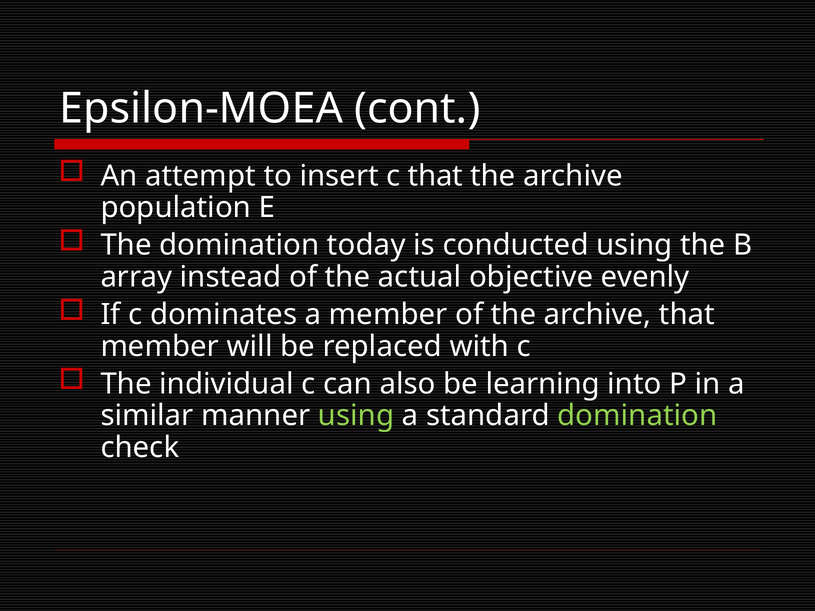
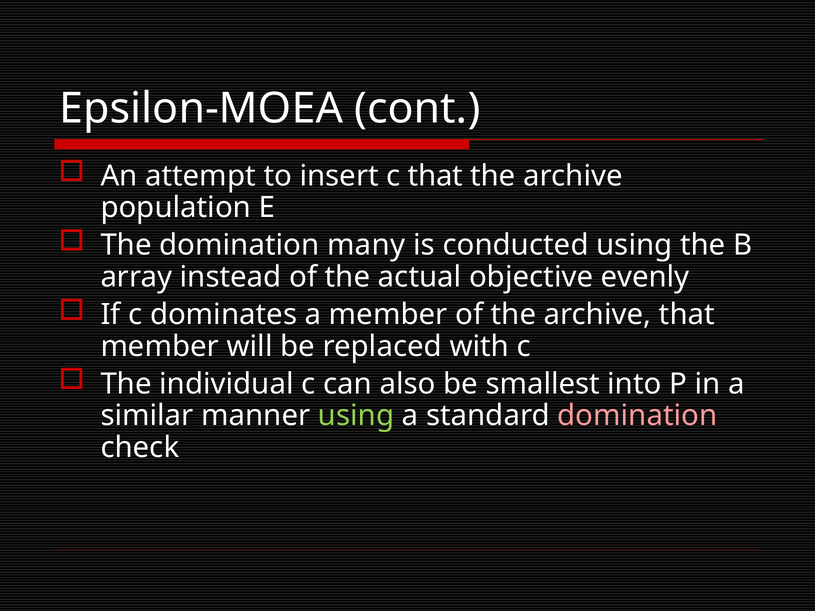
today: today -> many
learning: learning -> smallest
domination at (637, 416) colour: light green -> pink
